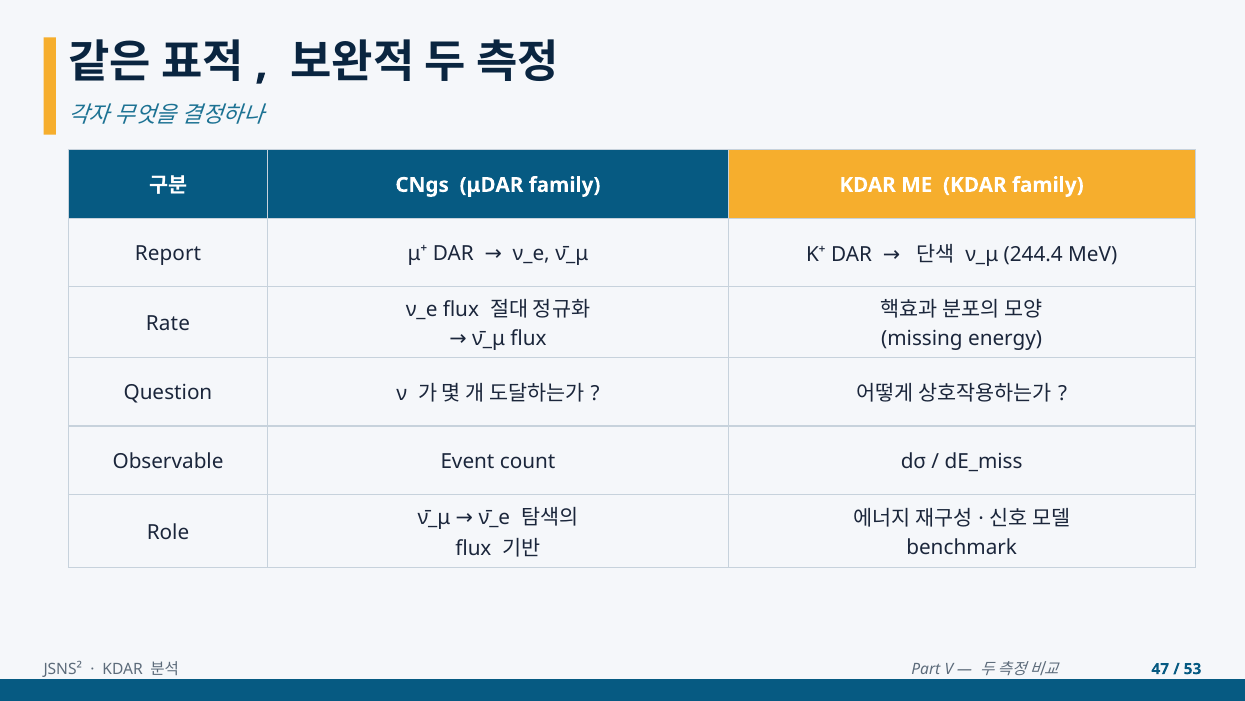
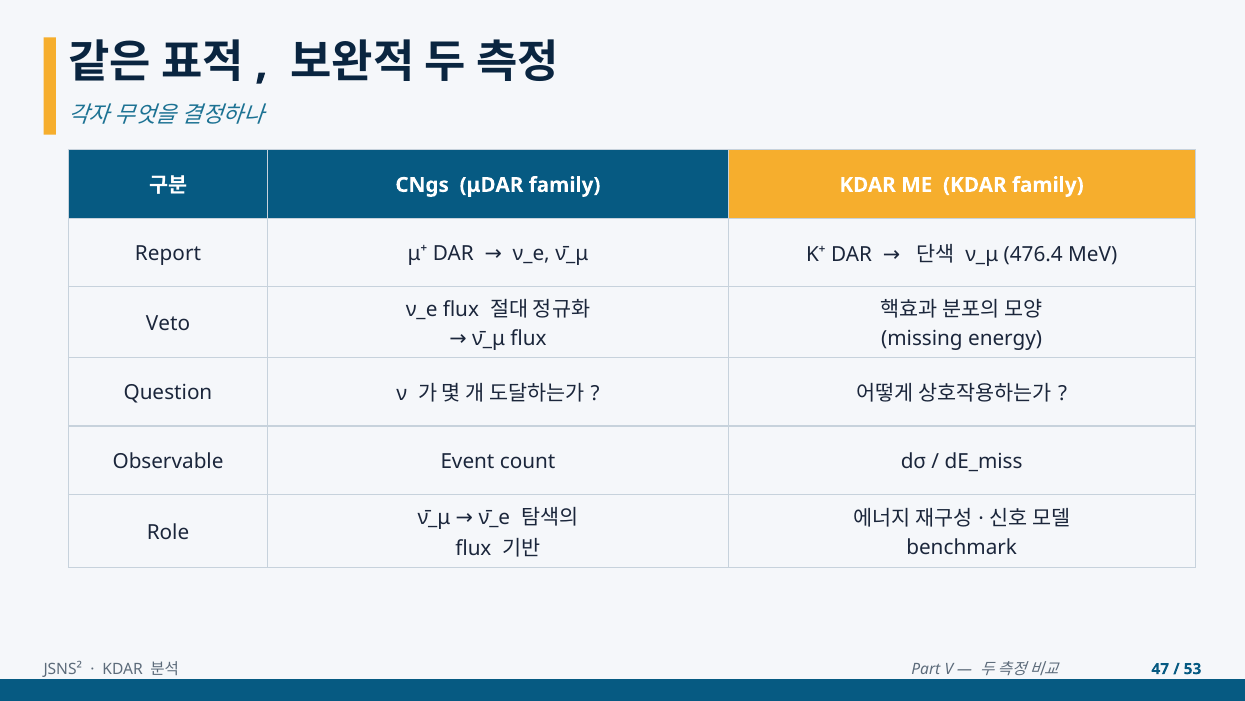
244.4: 244.4 -> 476.4
Rate: Rate -> Veto
